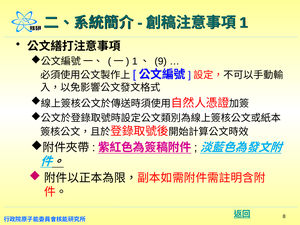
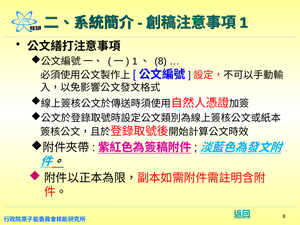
1、 9: 9 -> 8
